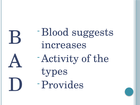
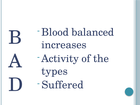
suggests: suggests -> balanced
Provides: Provides -> Suffered
